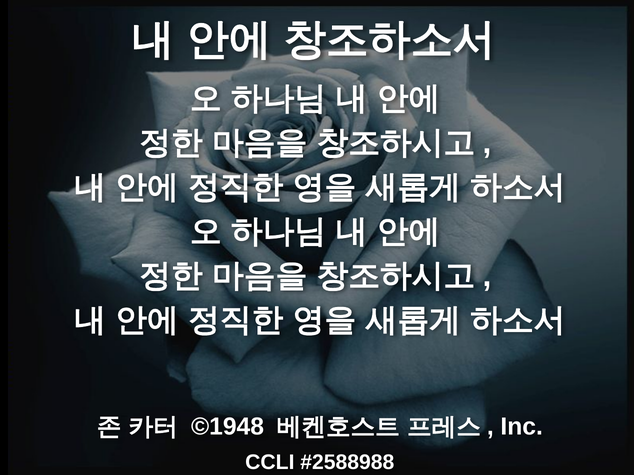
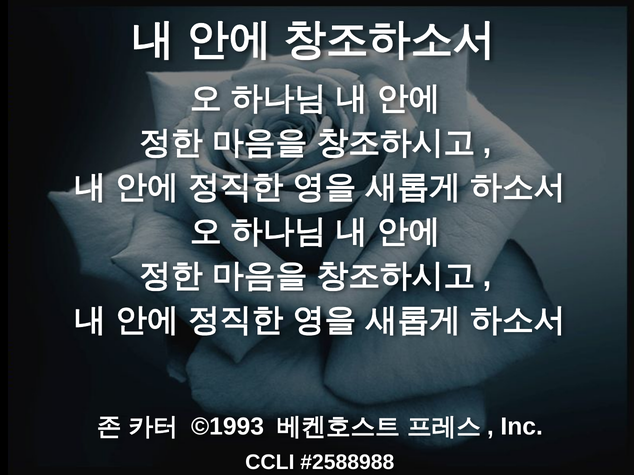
©1948: ©1948 -> ©1993
